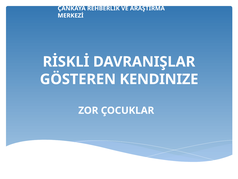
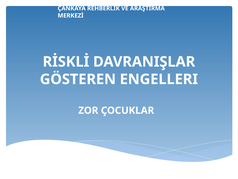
KENDINIZE: KENDINIZE -> ENGELLERI
